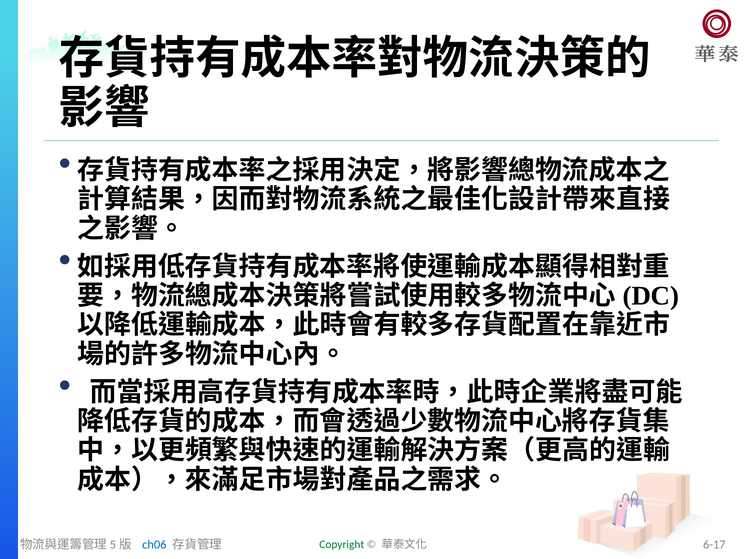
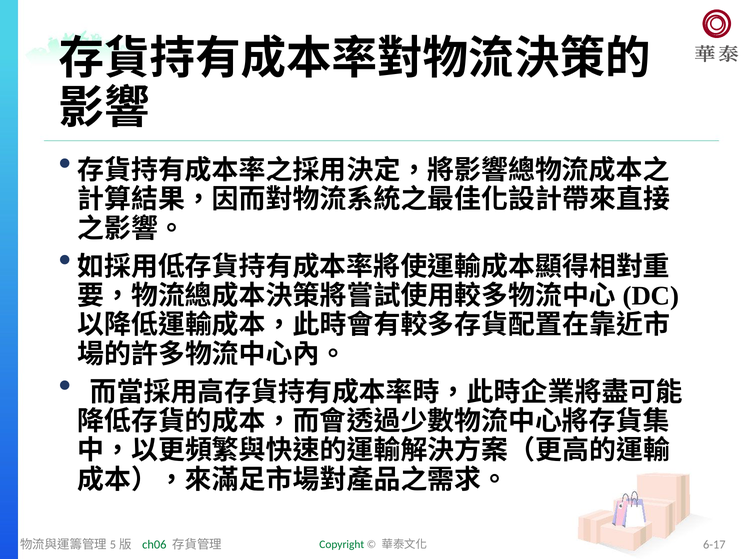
ch06 colour: blue -> green
